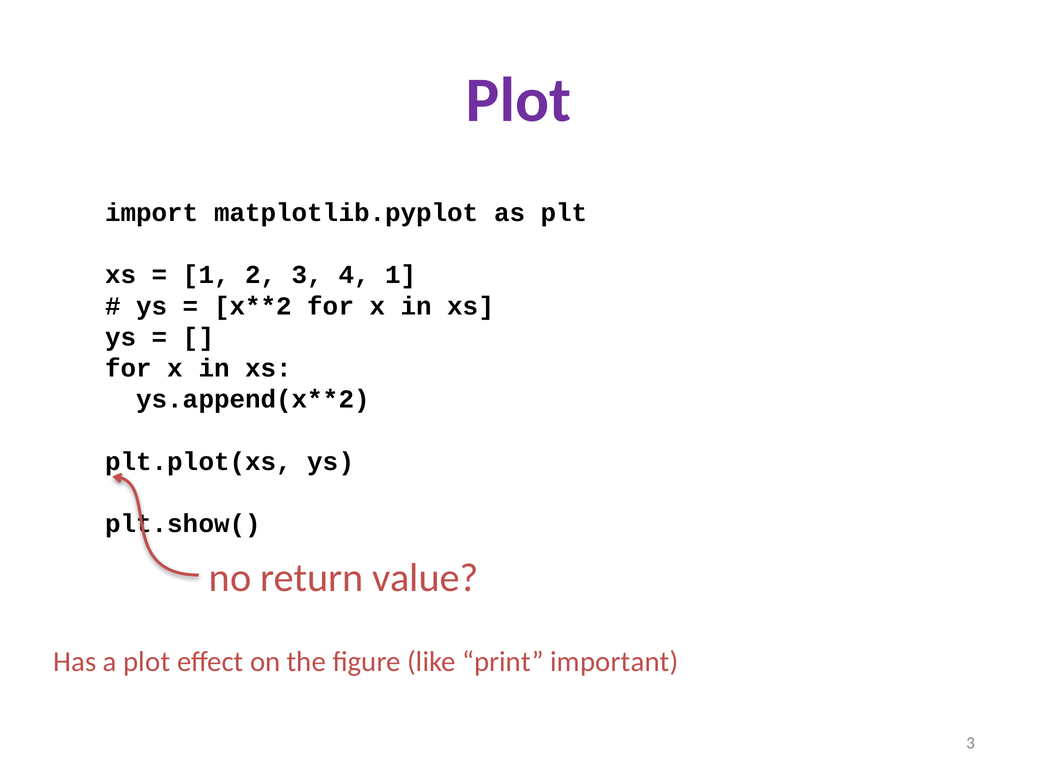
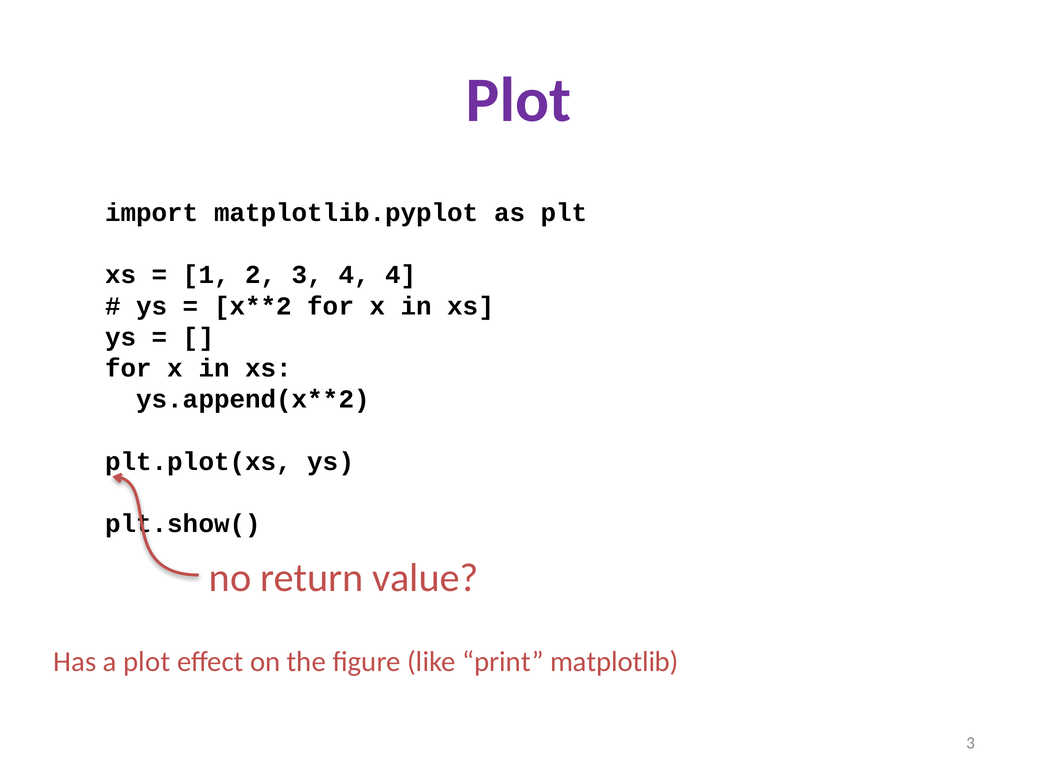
4 1: 1 -> 4
important: important -> matplotlib
